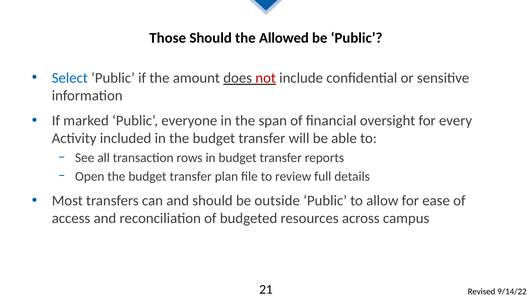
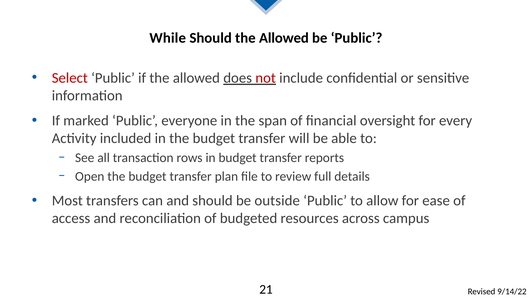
Those: Those -> While
Select colour: blue -> red
if the amount: amount -> allowed
